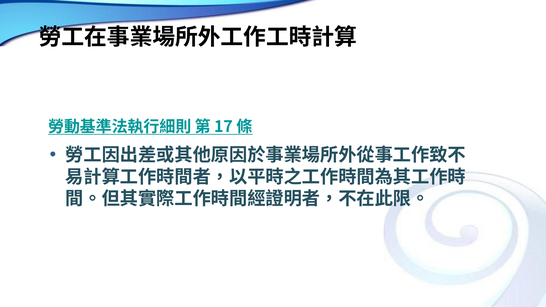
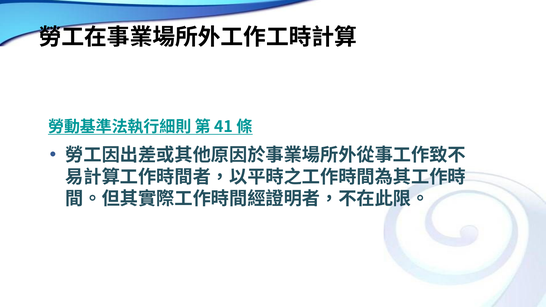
17: 17 -> 41
